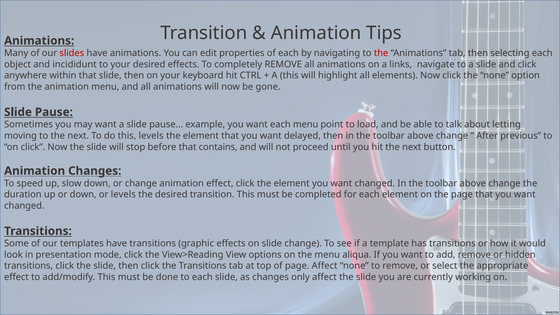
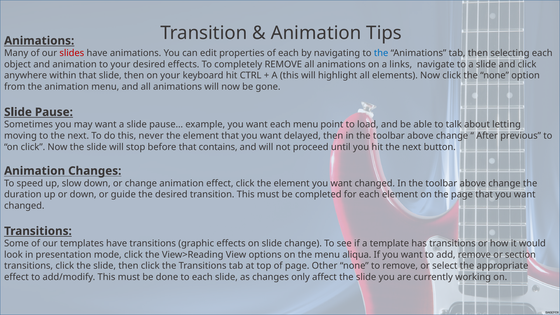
the at (381, 53) colour: red -> blue
and incididunt: incididunt -> animation
this levels: levels -> never
or levels: levels -> guide
hidden: hidden -> section
page Affect: Affect -> Other
